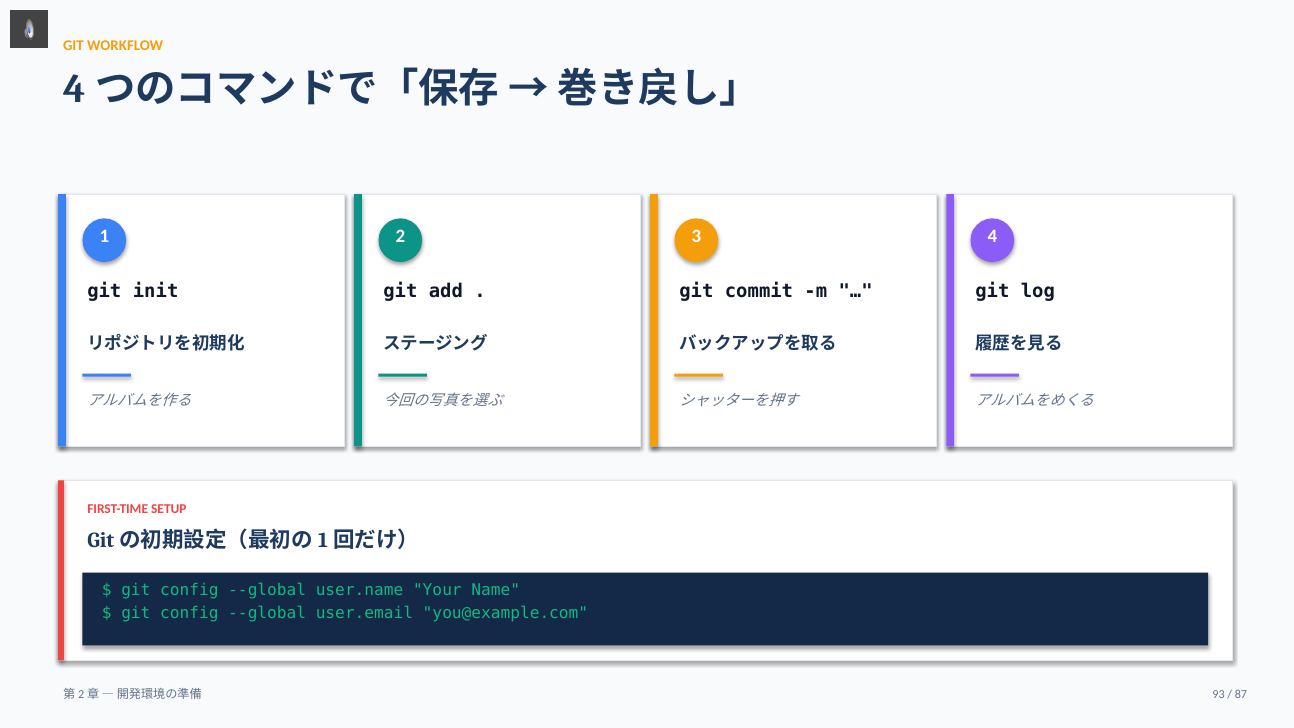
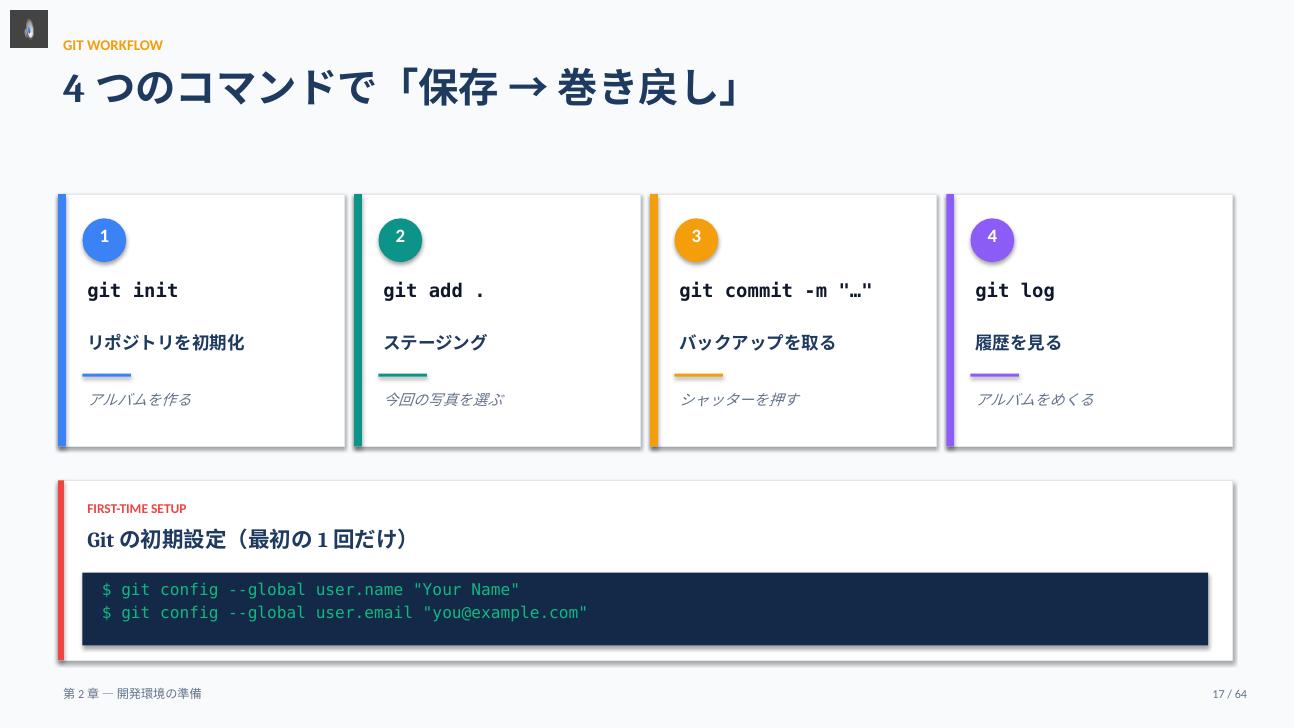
93: 93 -> 17
87: 87 -> 64
